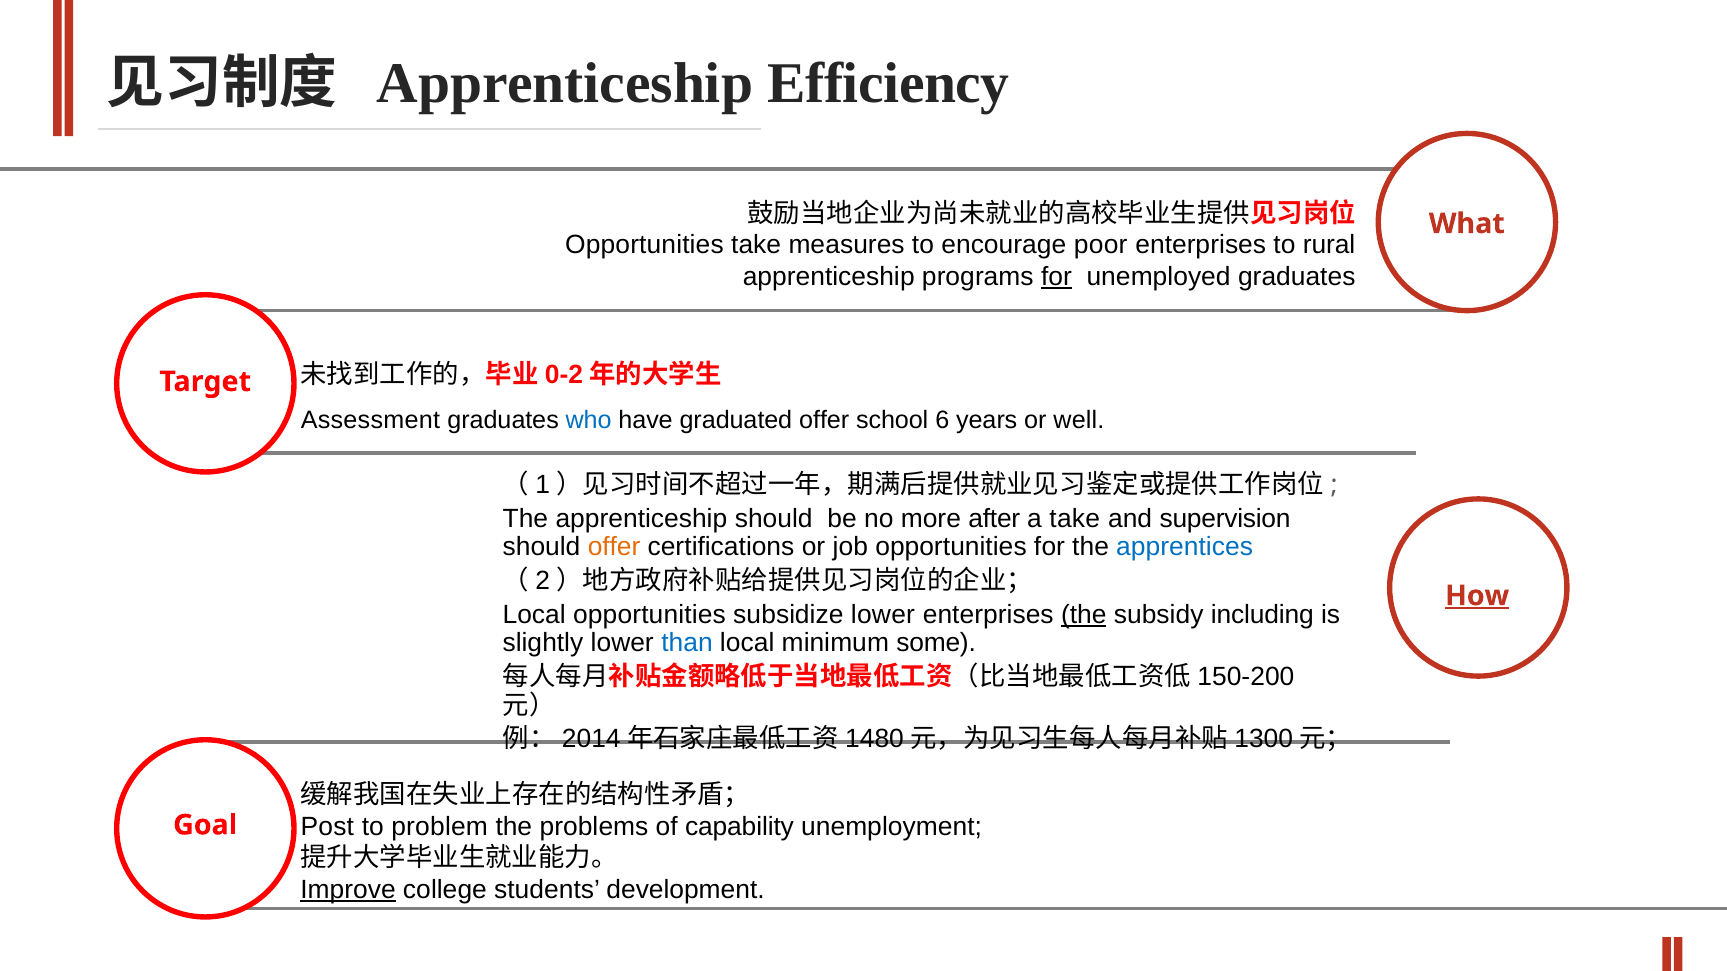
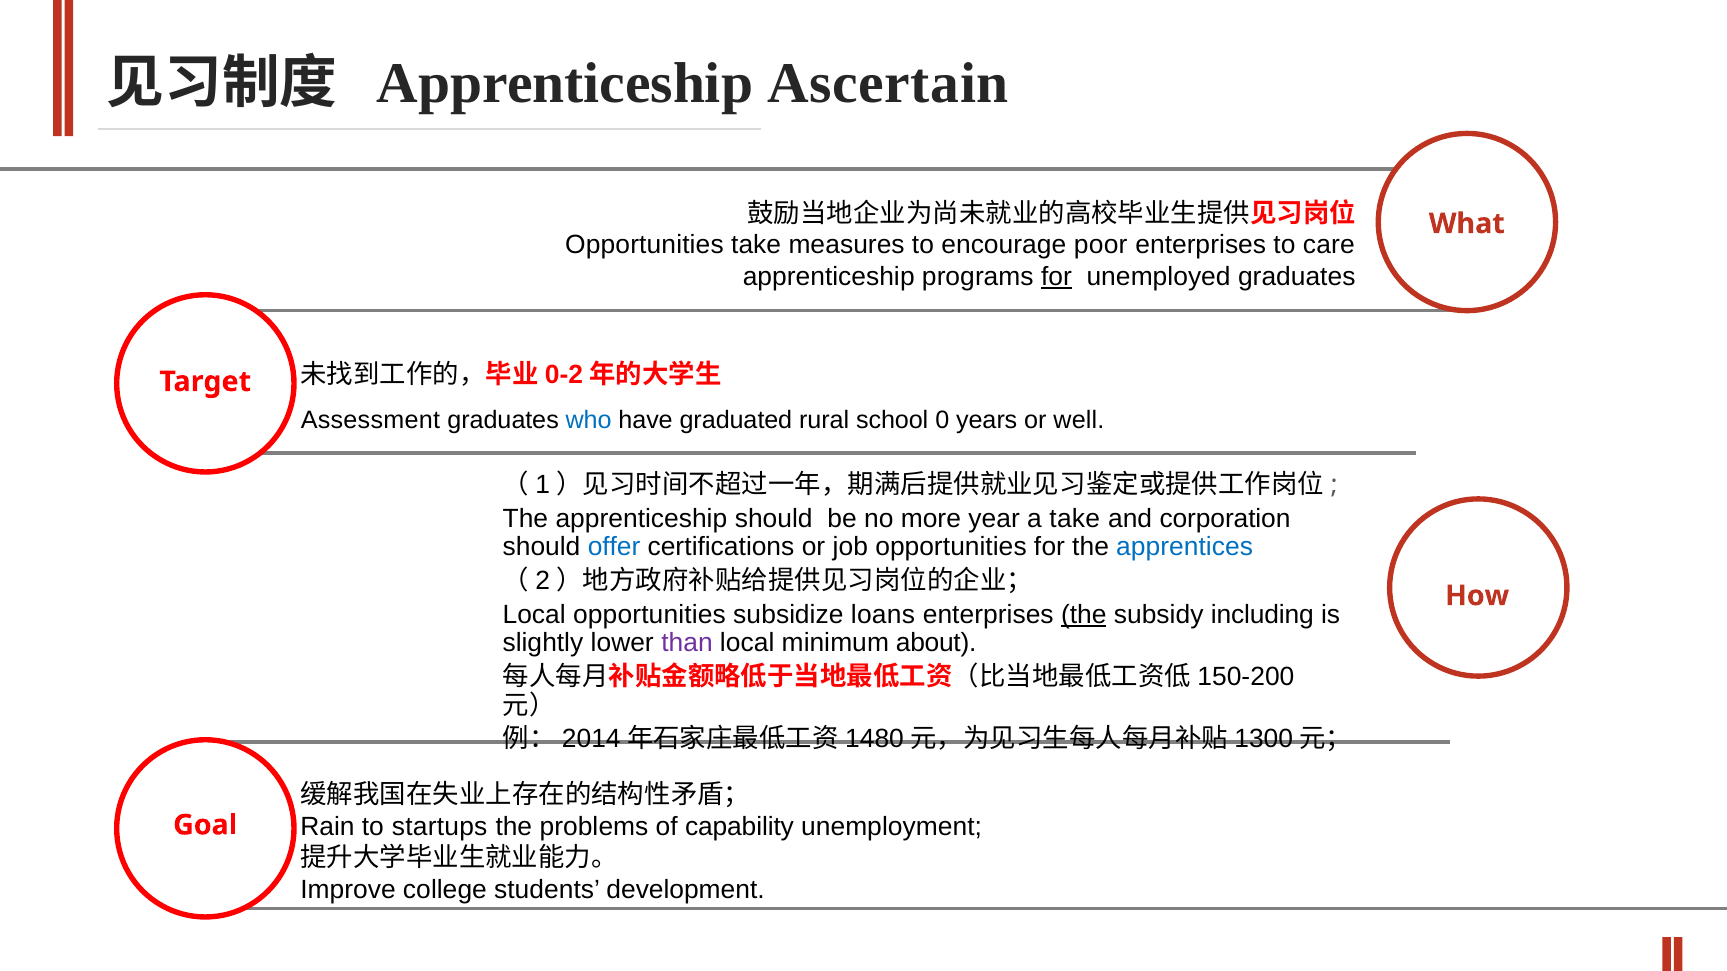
Efficiency: Efficiency -> Ascertain
rural: rural -> care
graduated offer: offer -> rural
6: 6 -> 0
after: after -> year
supervision: supervision -> corporation
offer at (614, 547) colour: orange -> blue
How underline: present -> none
subsidize lower: lower -> loans
than colour: blue -> purple
some: some -> about
Post: Post -> Rain
problem: problem -> startups
Improve underline: present -> none
